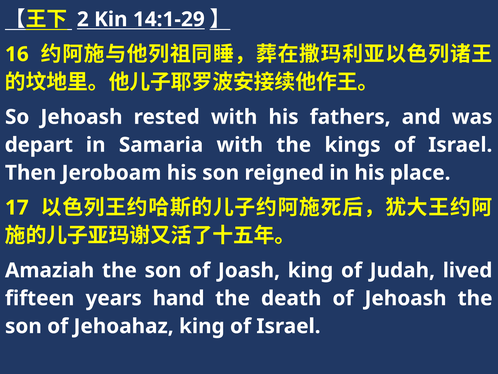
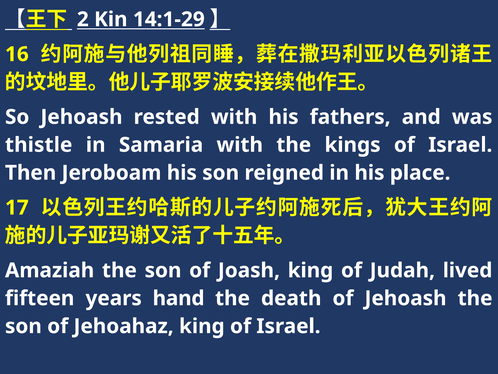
depart: depart -> thistle
